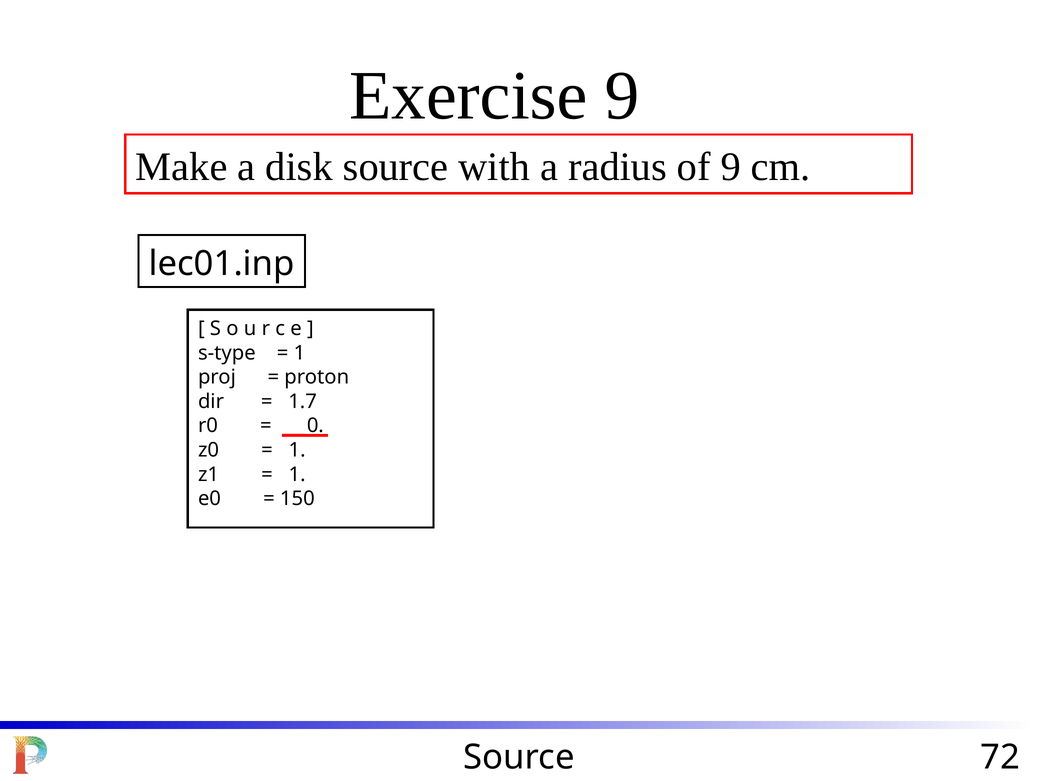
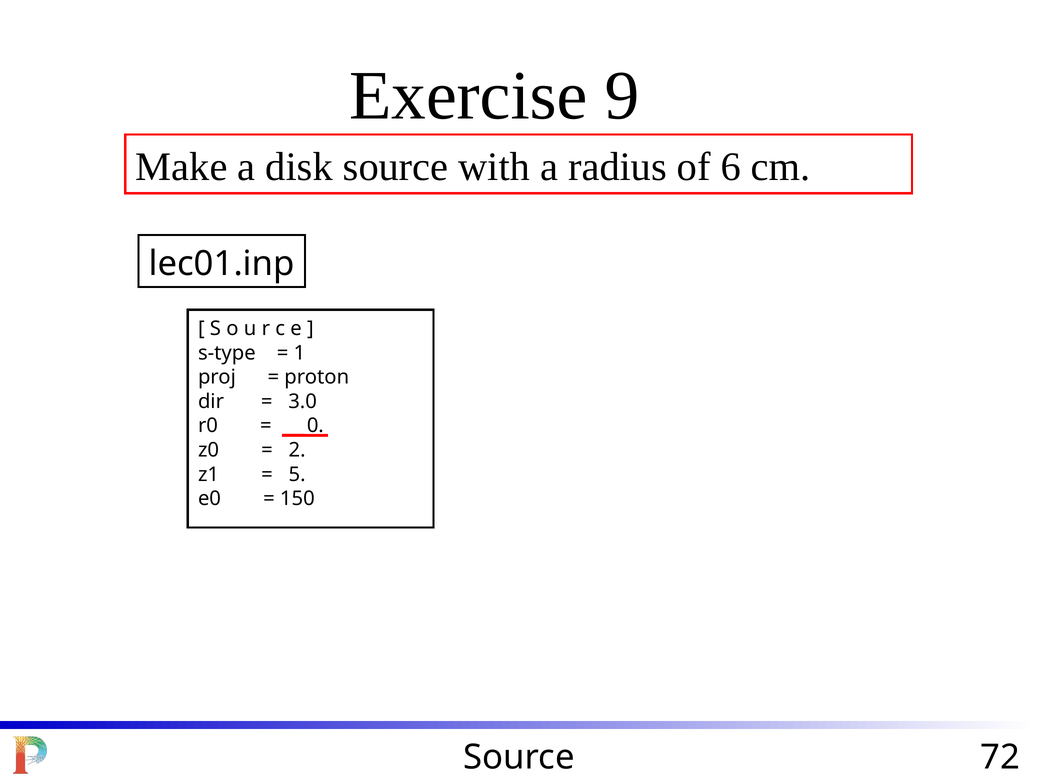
of 9: 9 -> 6
1.7: 1.7 -> 3.0
1 at (297, 450): 1 -> 2
1 at (297, 474): 1 -> 5
